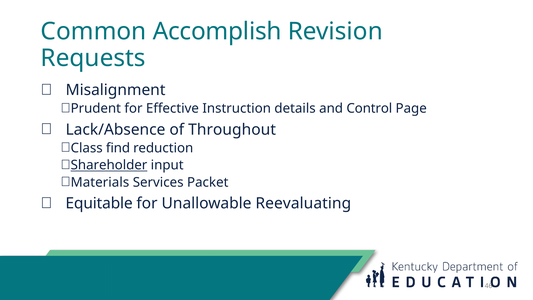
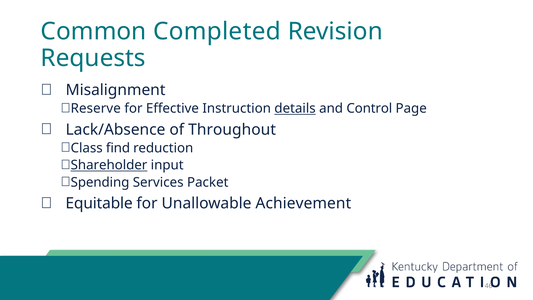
Accomplish: Accomplish -> Completed
Prudent: Prudent -> Reserve
details underline: none -> present
Materials: Materials -> Spending
Reevaluating: Reevaluating -> Achievement
